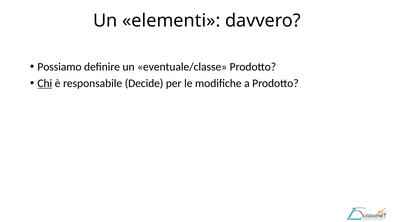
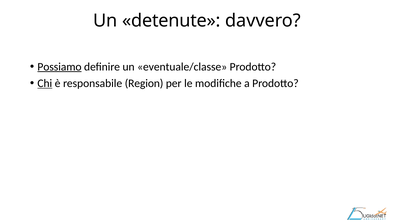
elementi: elementi -> detenute
Possiamo underline: none -> present
Decide: Decide -> Region
